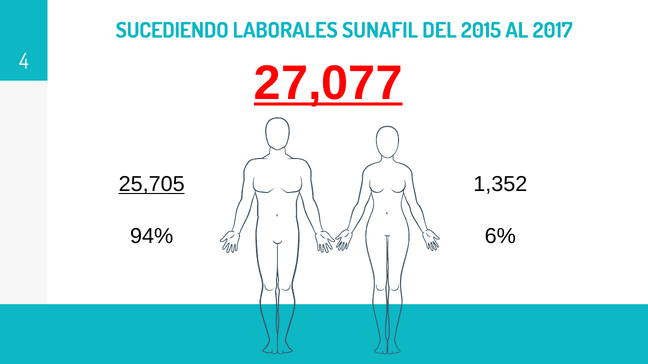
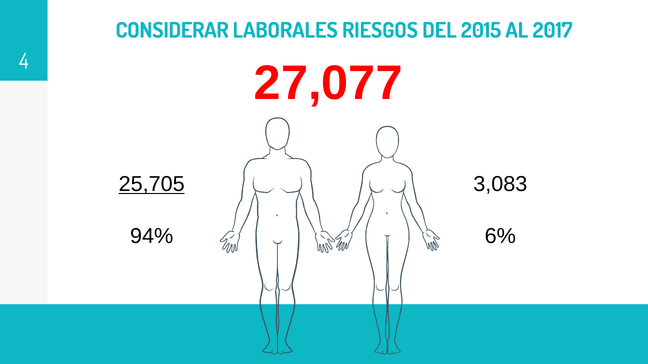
SUCEDIENDO: SUCEDIENDO -> CONSIDERAR
SUNAFIL: SUNAFIL -> RIESGOS
27,077 underline: present -> none
1,352: 1,352 -> 3,083
